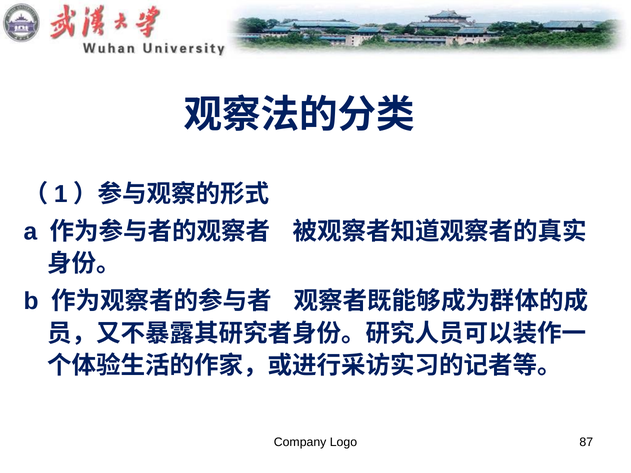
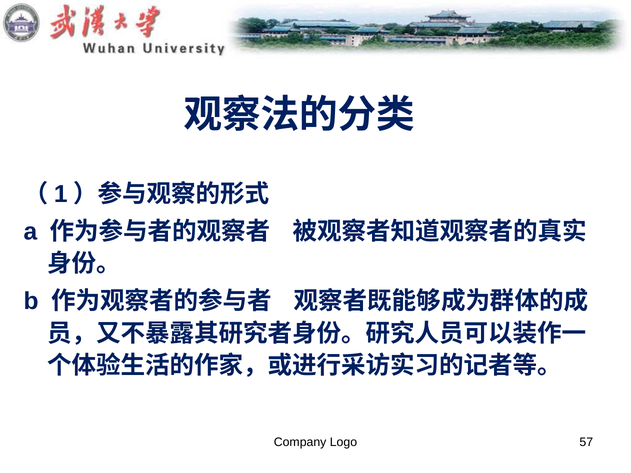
87: 87 -> 57
